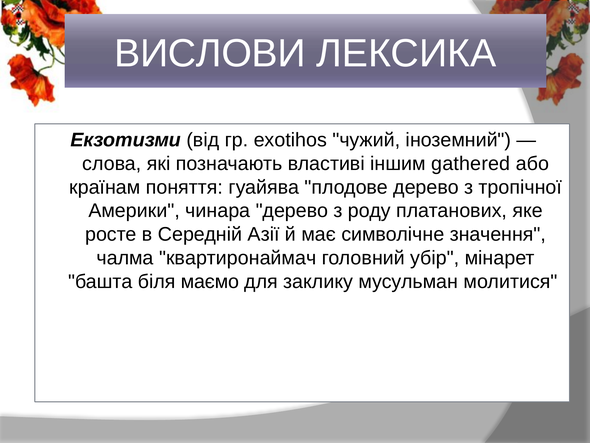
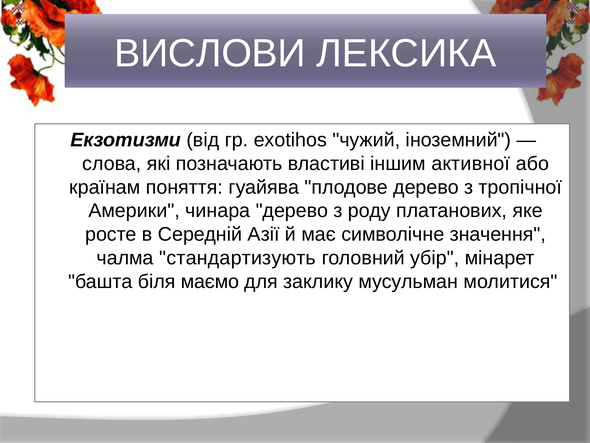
gathered: gathered -> активної
квартиронаймач: квартиронаймач -> стандартизують
